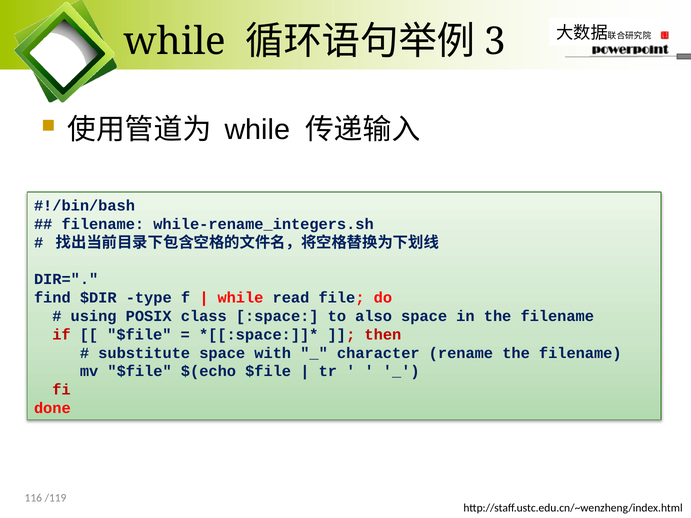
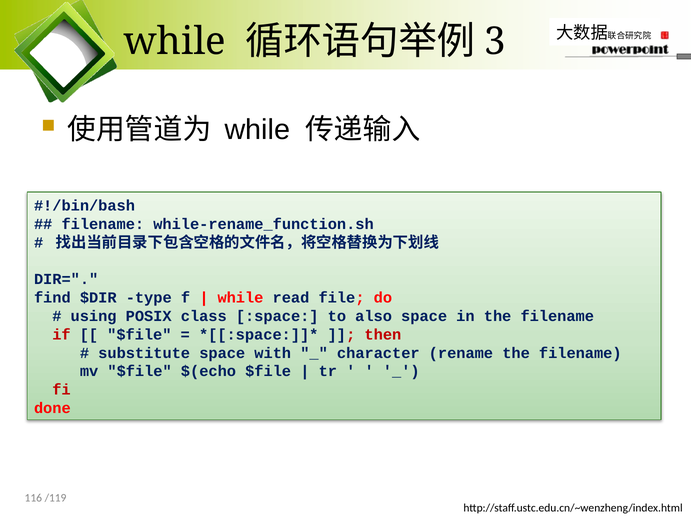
while-rename_integers.sh: while-rename_integers.sh -> while-rename_function.sh
